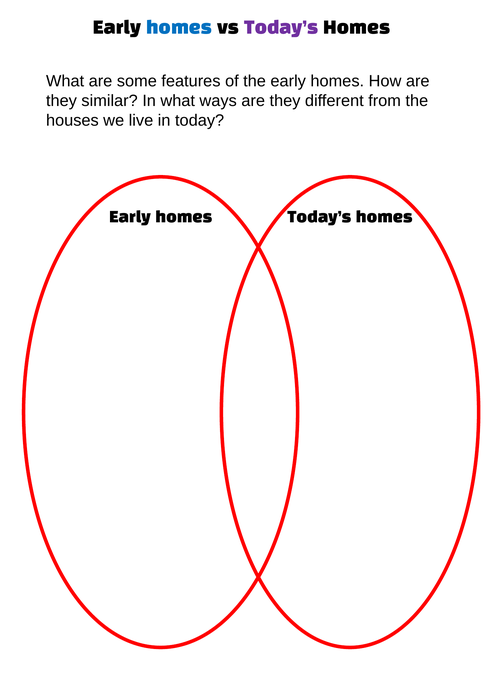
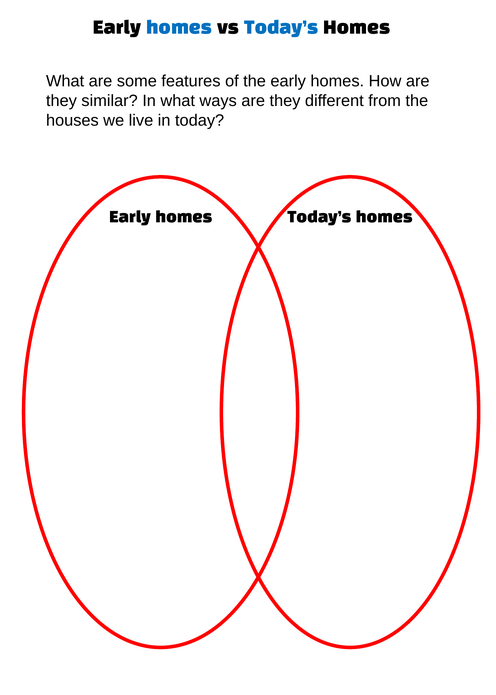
Today’s at (281, 28) colour: purple -> blue
